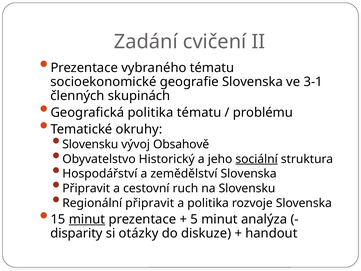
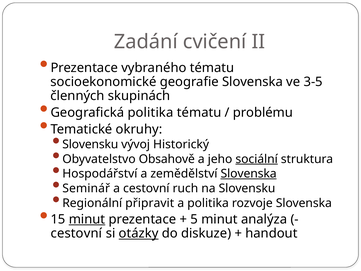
3-1: 3-1 -> 3-5
Obsahově: Obsahově -> Historický
Historický: Historický -> Obsahově
Slovenska at (249, 174) underline: none -> present
Připravit at (86, 188): Připravit -> Seminář
disparity at (76, 233): disparity -> cestovní
otázky underline: none -> present
